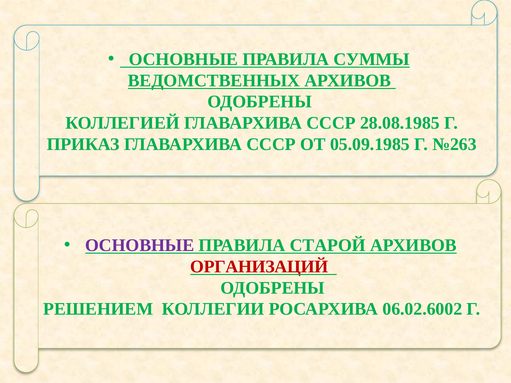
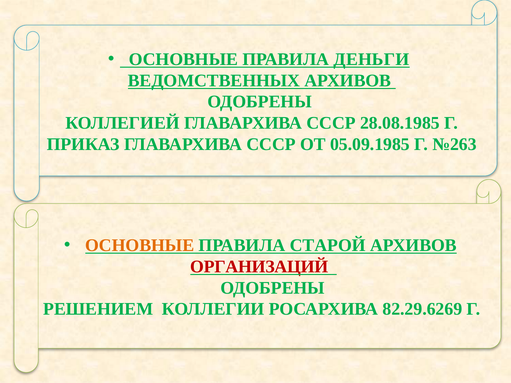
СУММЫ: СУММЫ -> ДЕНЬГИ
ОСНОВНЫЕ at (140, 245) colour: purple -> orange
06.02.6002: 06.02.6002 -> 82.29.6269
